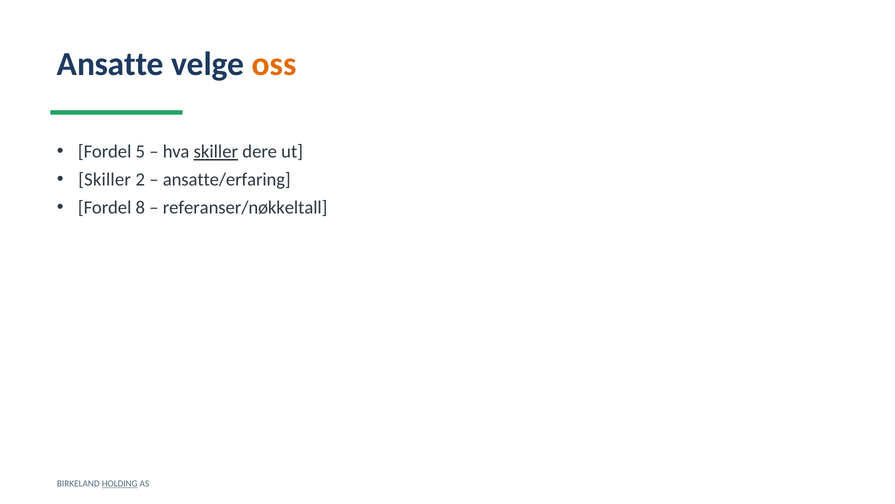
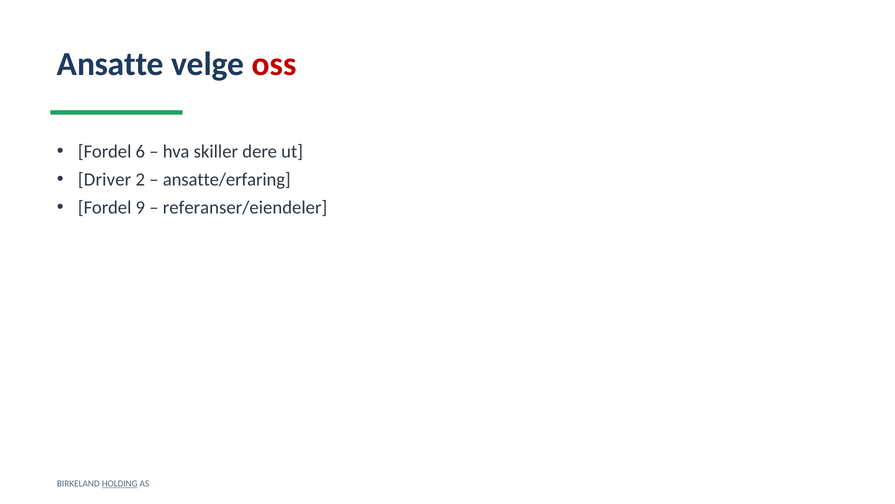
oss colour: orange -> red
5: 5 -> 6
skiller at (216, 152) underline: present -> none
Skiller at (105, 180): Skiller -> Driver
8: 8 -> 9
referanser/nøkkeltall: referanser/nøkkeltall -> referanser/eiendeler
